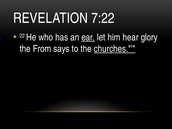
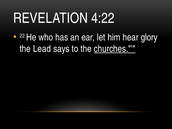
7:22: 7:22 -> 4:22
ear underline: present -> none
From: From -> Lead
